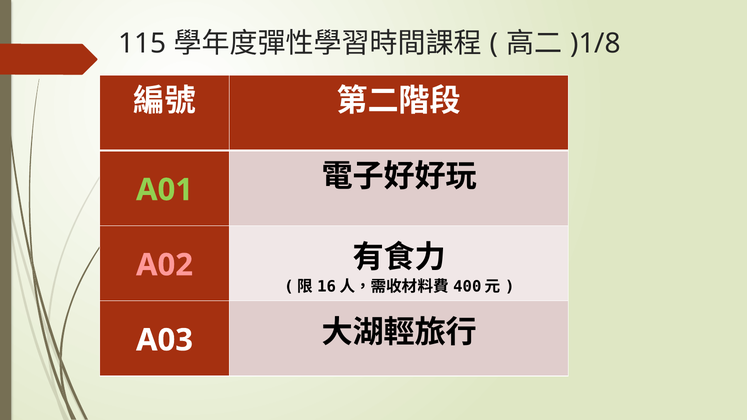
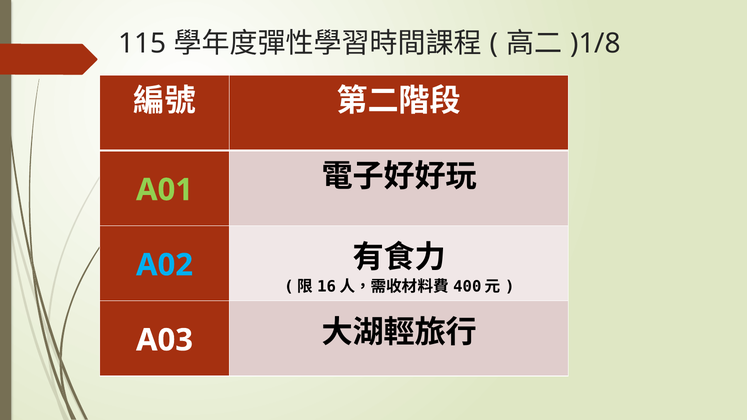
A02 colour: pink -> light blue
